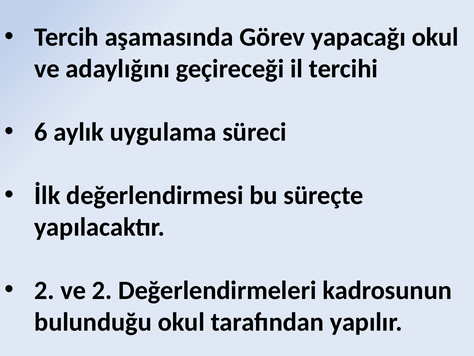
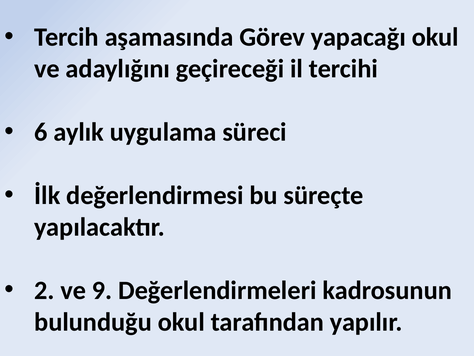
ve 2: 2 -> 9
